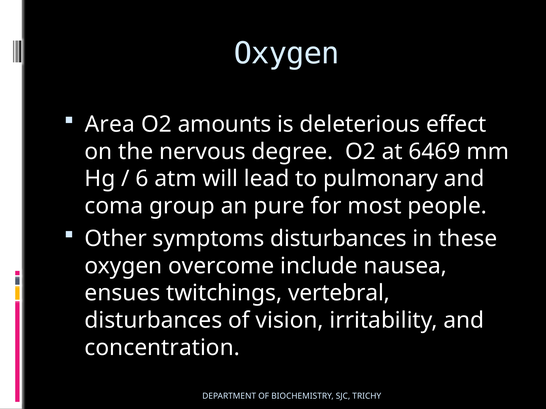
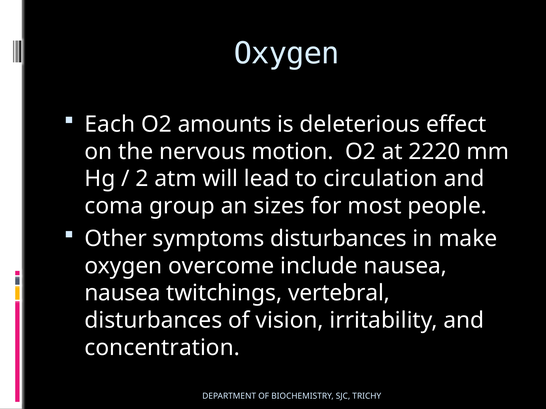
Area: Area -> Each
degree: degree -> motion
6469: 6469 -> 2220
6: 6 -> 2
pulmonary: pulmonary -> circulation
pure: pure -> sizes
these: these -> make
ensues at (122, 294): ensues -> nausea
